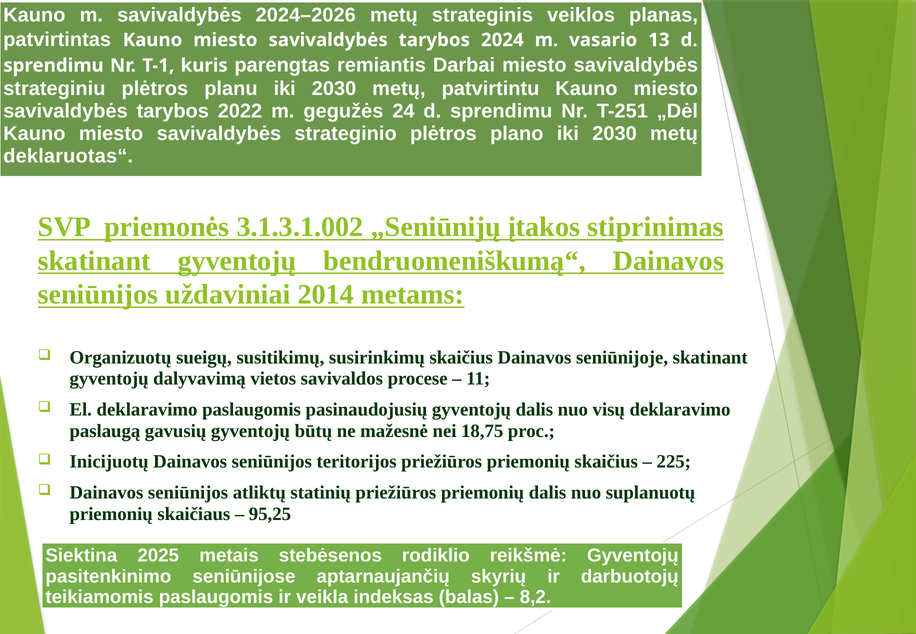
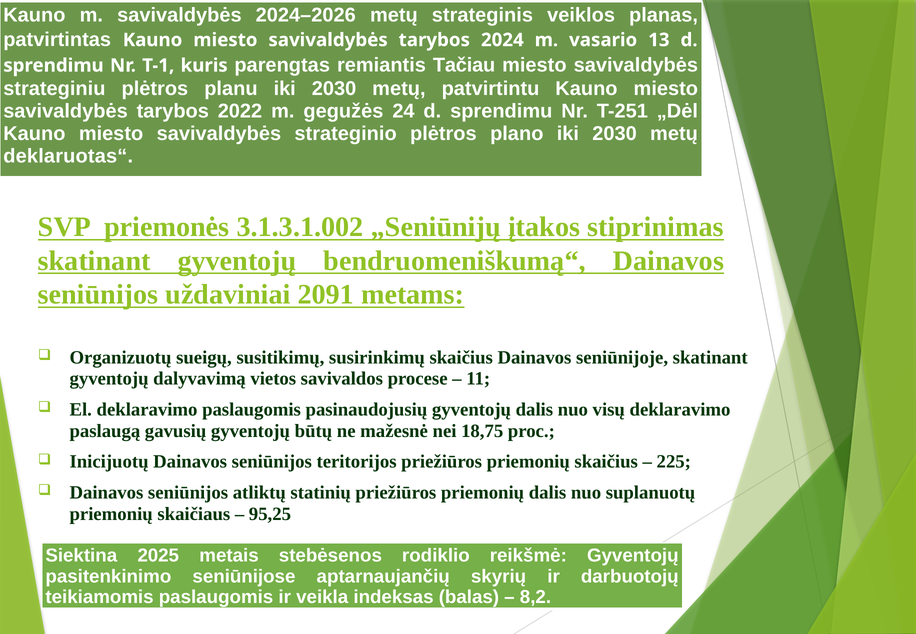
Darbai: Darbai -> Tačiau
2014: 2014 -> 2091
